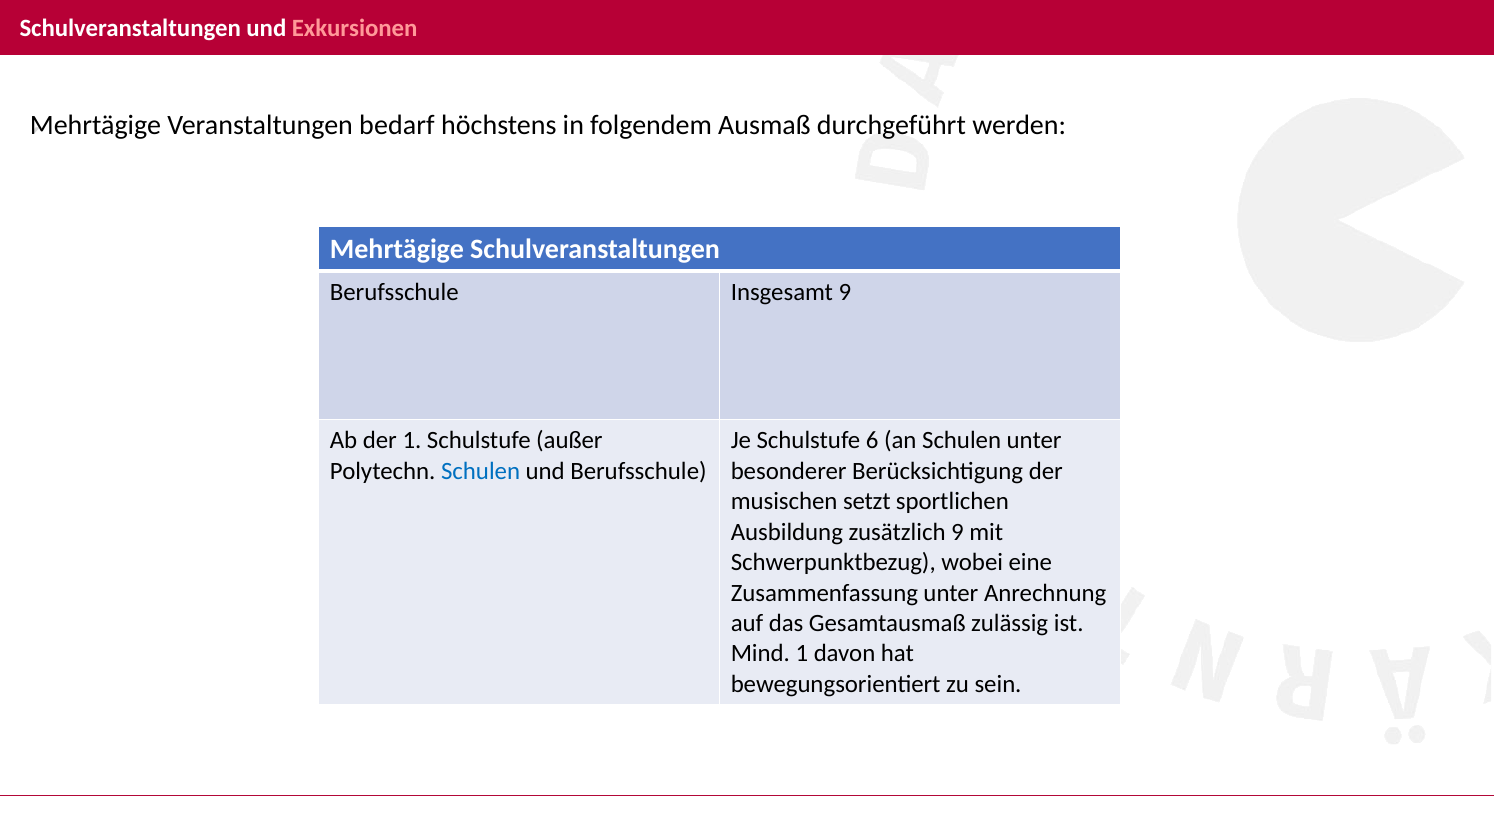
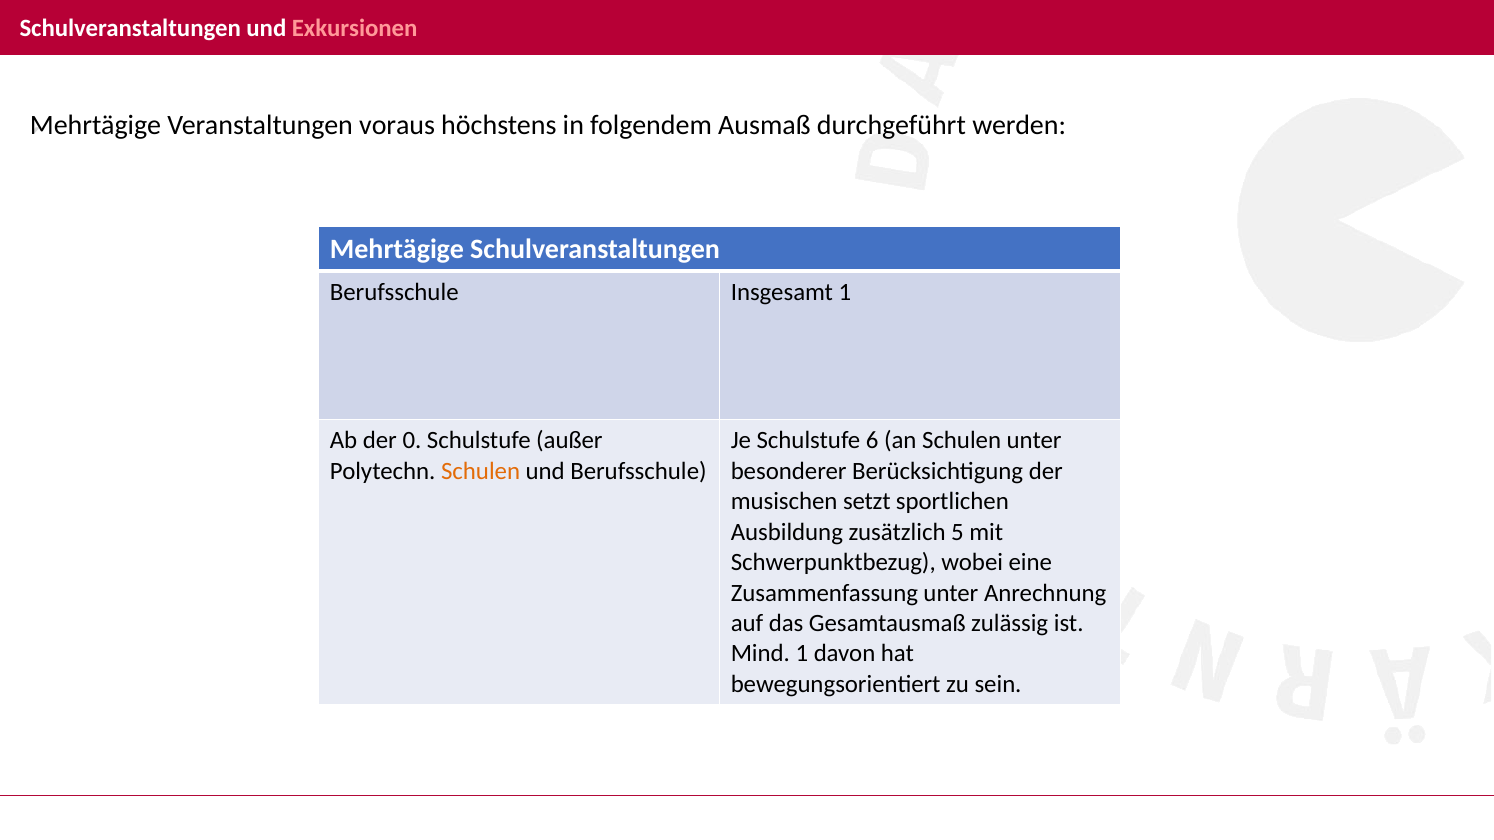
bedarf: bedarf -> voraus
Insgesamt 9: 9 -> 1
der 1: 1 -> 0
Schulen at (481, 471) colour: blue -> orange
zusätzlich 9: 9 -> 5
